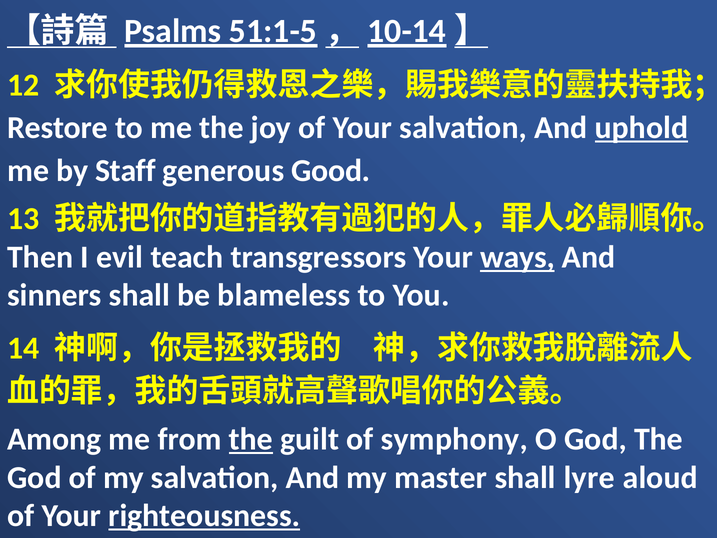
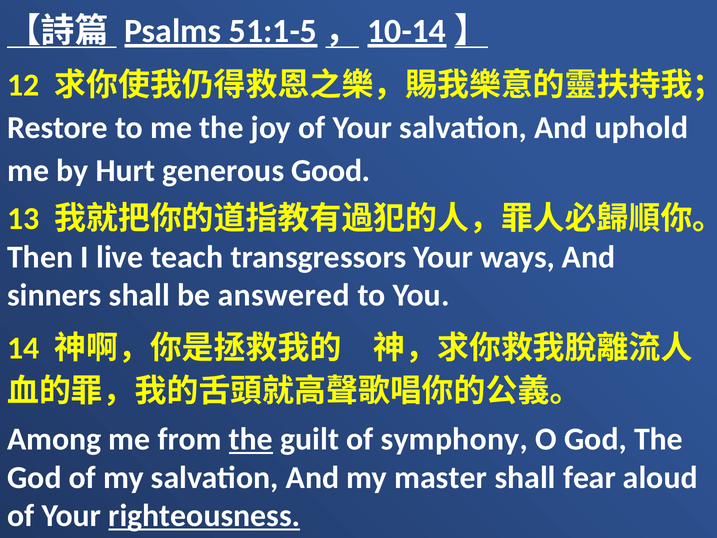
uphold underline: present -> none
Staff: Staff -> Hurt
evil: evil -> live
ways underline: present -> none
blameless: blameless -> answered
lyre: lyre -> fear
